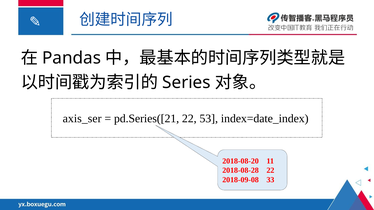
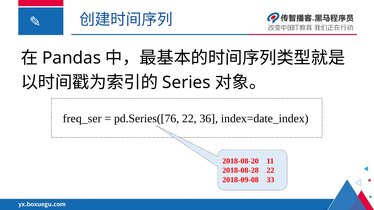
axis_ser: axis_ser -> freq_ser
pd.Series([21: pd.Series([21 -> pd.Series([76
53: 53 -> 36
